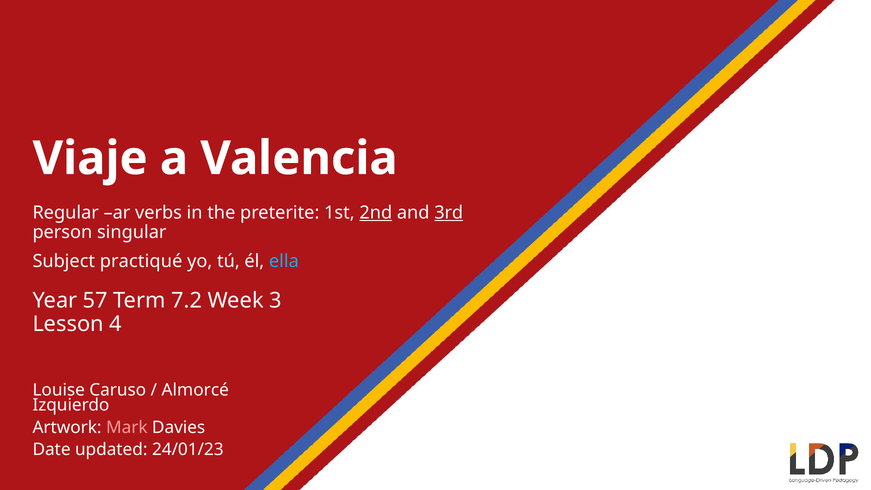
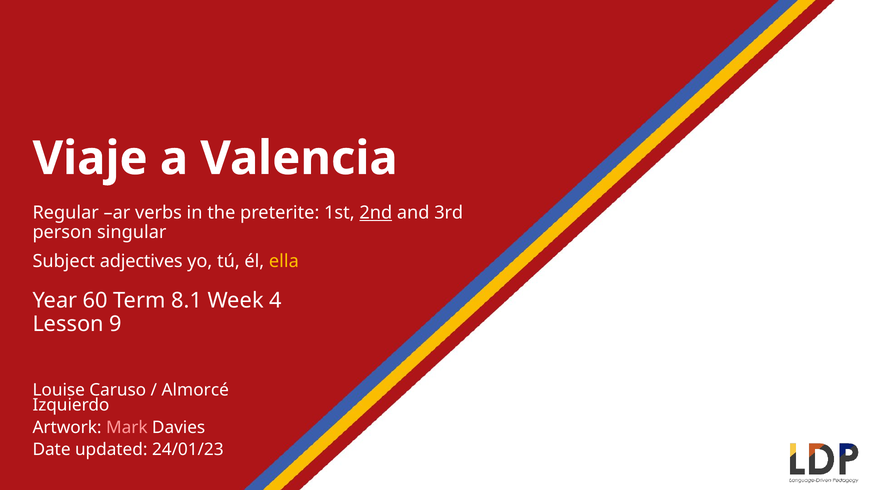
3rd underline: present -> none
practiqué: practiqué -> adjectives
ella colour: light blue -> yellow
57: 57 -> 60
7.2: 7.2 -> 8.1
3: 3 -> 4
4: 4 -> 9
